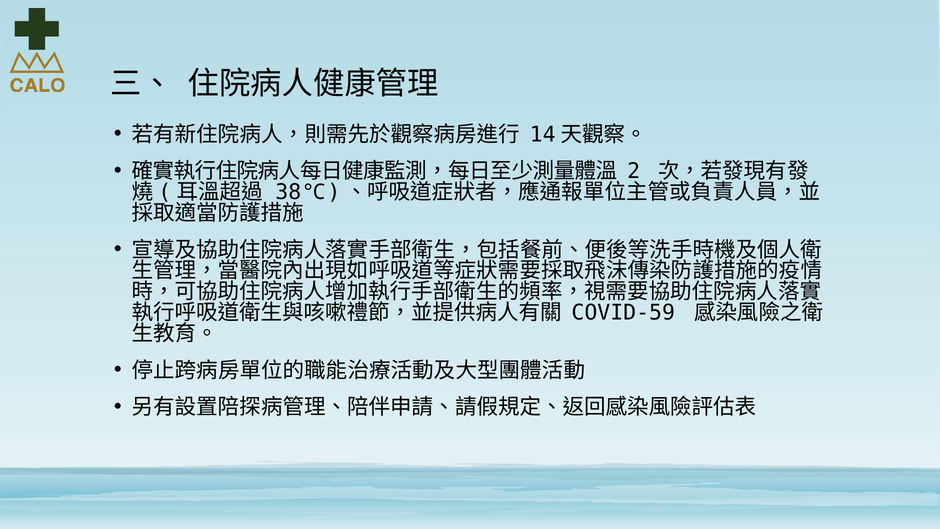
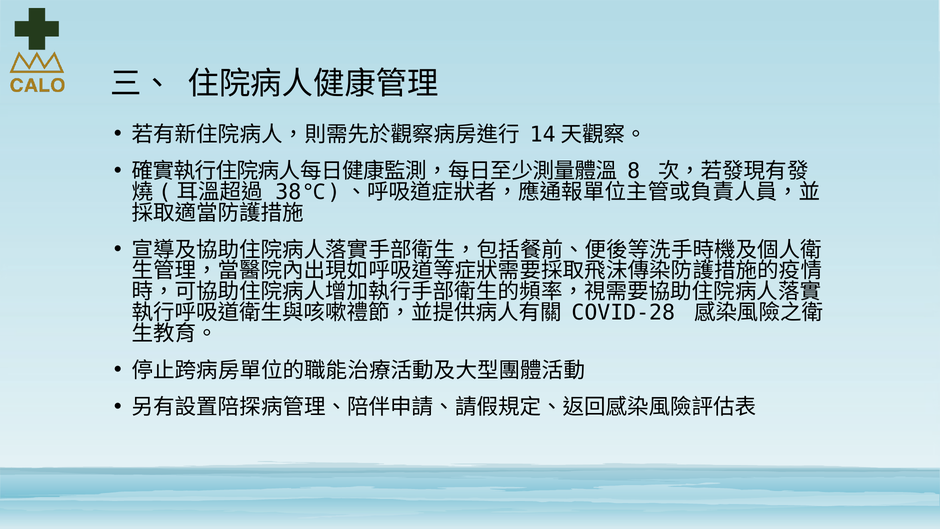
2: 2 -> 8
COVID-59: COVID-59 -> COVID-28
